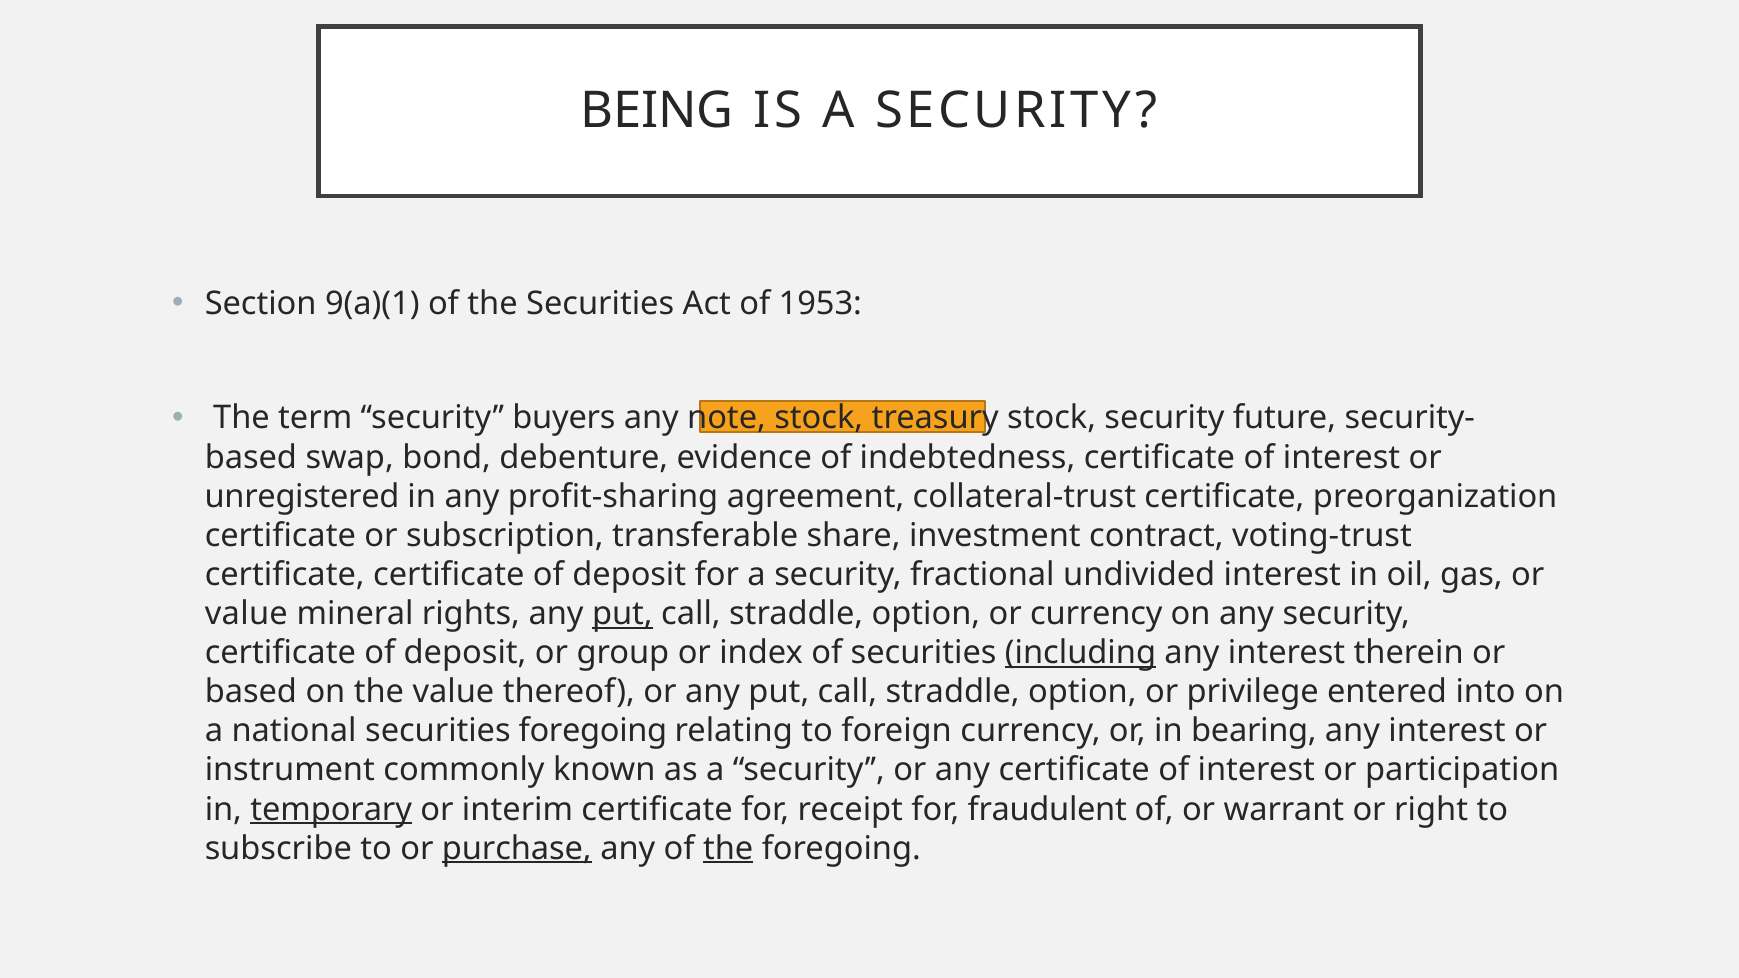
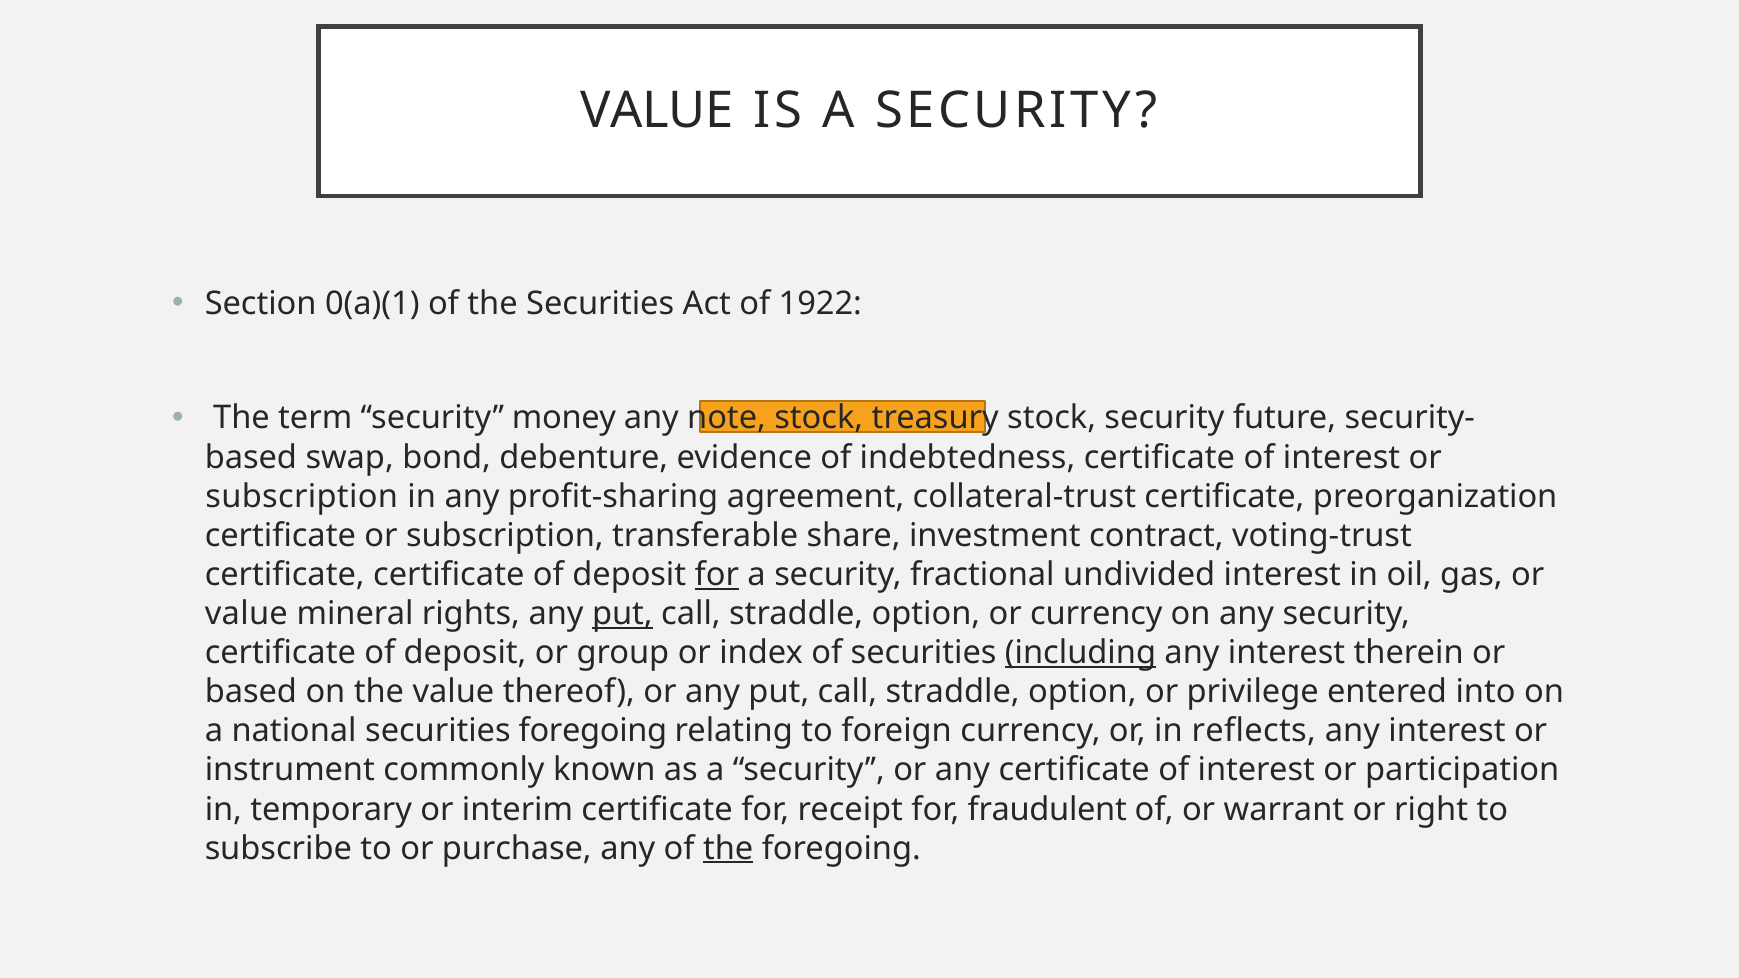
BEING at (657, 111): BEING -> VALUE
9(a)(1: 9(a)(1 -> 0(a)(1
1953: 1953 -> 1922
buyers: buyers -> money
unregistered at (302, 496): unregistered -> subscription
for at (717, 575) underline: none -> present
bearing: bearing -> reflects
temporary underline: present -> none
purchase underline: present -> none
